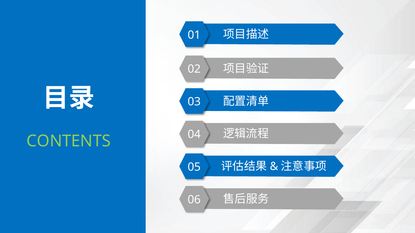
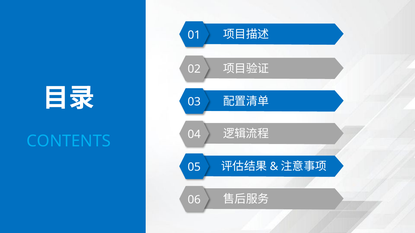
CONTENTS colour: light green -> light blue
